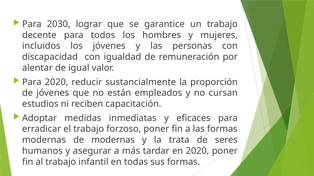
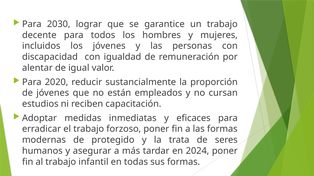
de modernas: modernas -> protegido
en 2020: 2020 -> 2024
